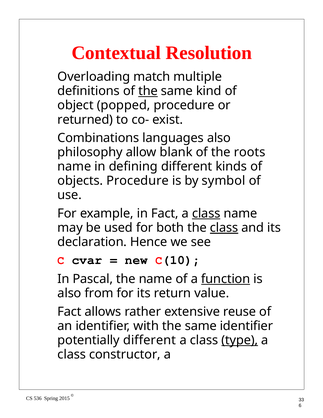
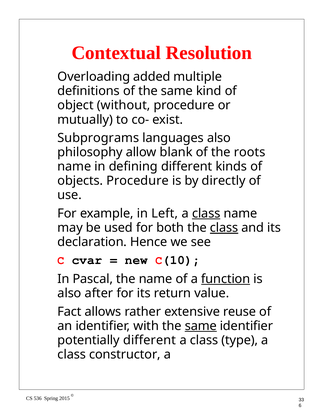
match: match -> added
the at (148, 91) underline: present -> none
popped: popped -> without
returned: returned -> mutually
Combinations: Combinations -> Subprograms
symbol: symbol -> directly
in Fact: Fact -> Left
from: from -> after
same at (201, 326) underline: none -> present
type underline: present -> none
